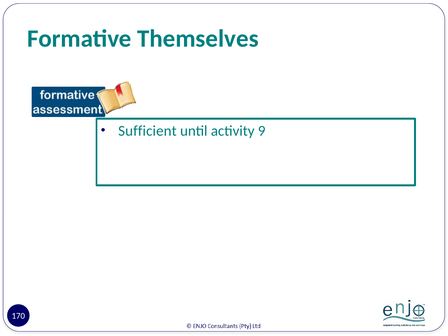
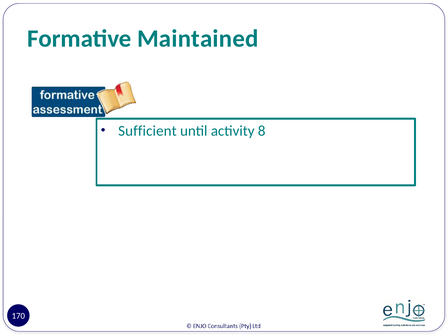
Themselves: Themselves -> Maintained
9: 9 -> 8
